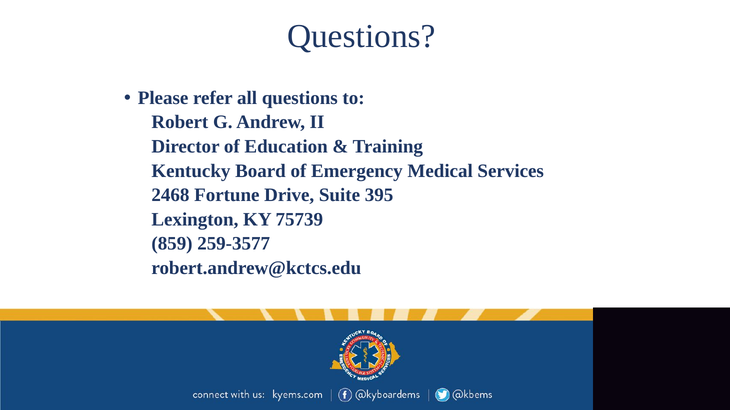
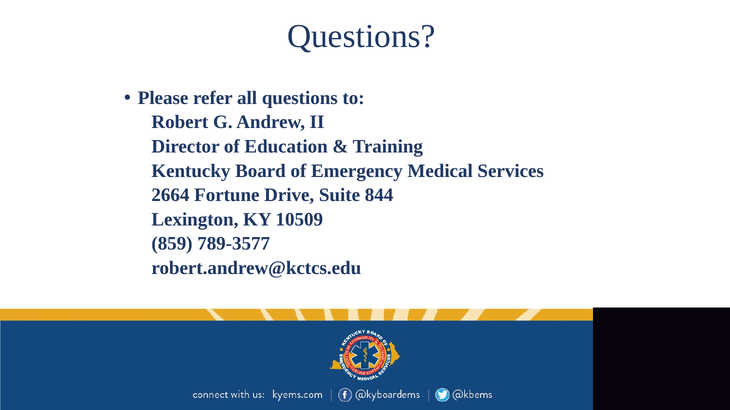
2468: 2468 -> 2664
395: 395 -> 844
75739: 75739 -> 10509
259-3577: 259-3577 -> 789-3577
